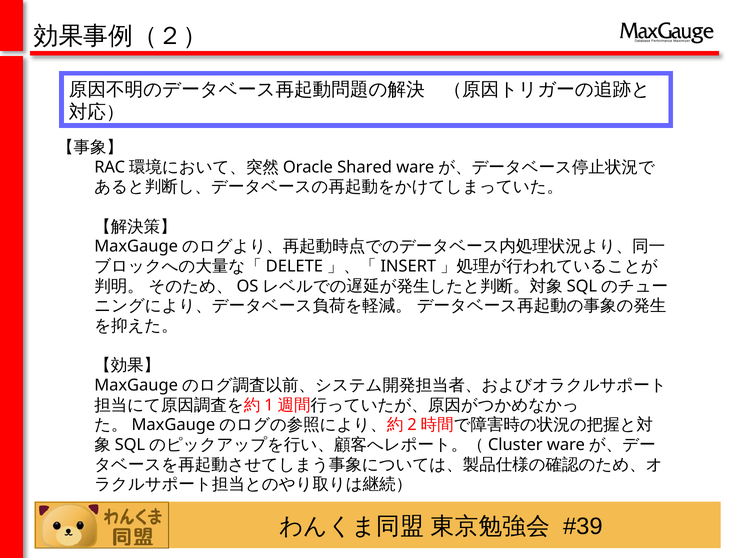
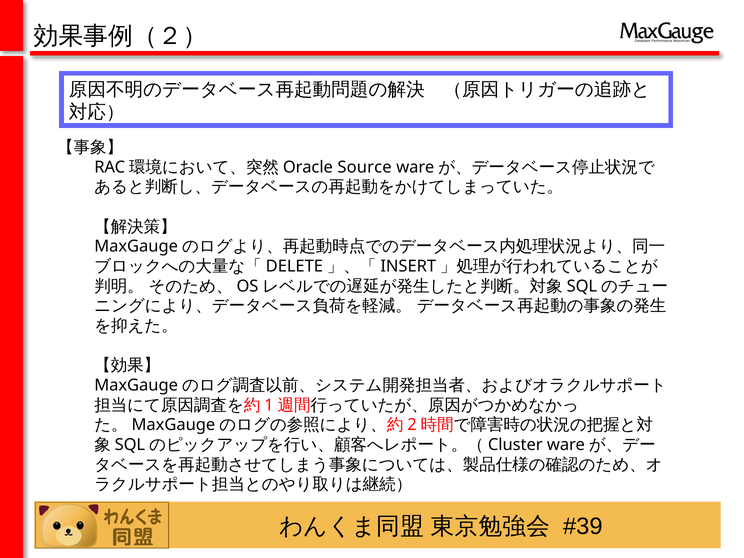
Shared: Shared -> Source
